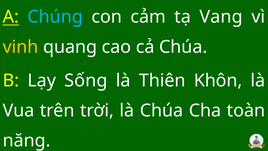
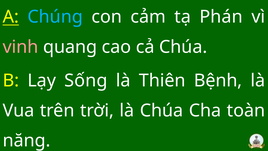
Vang: Vang -> Phán
vinh colour: yellow -> pink
Khôn: Khôn -> Bệnh
